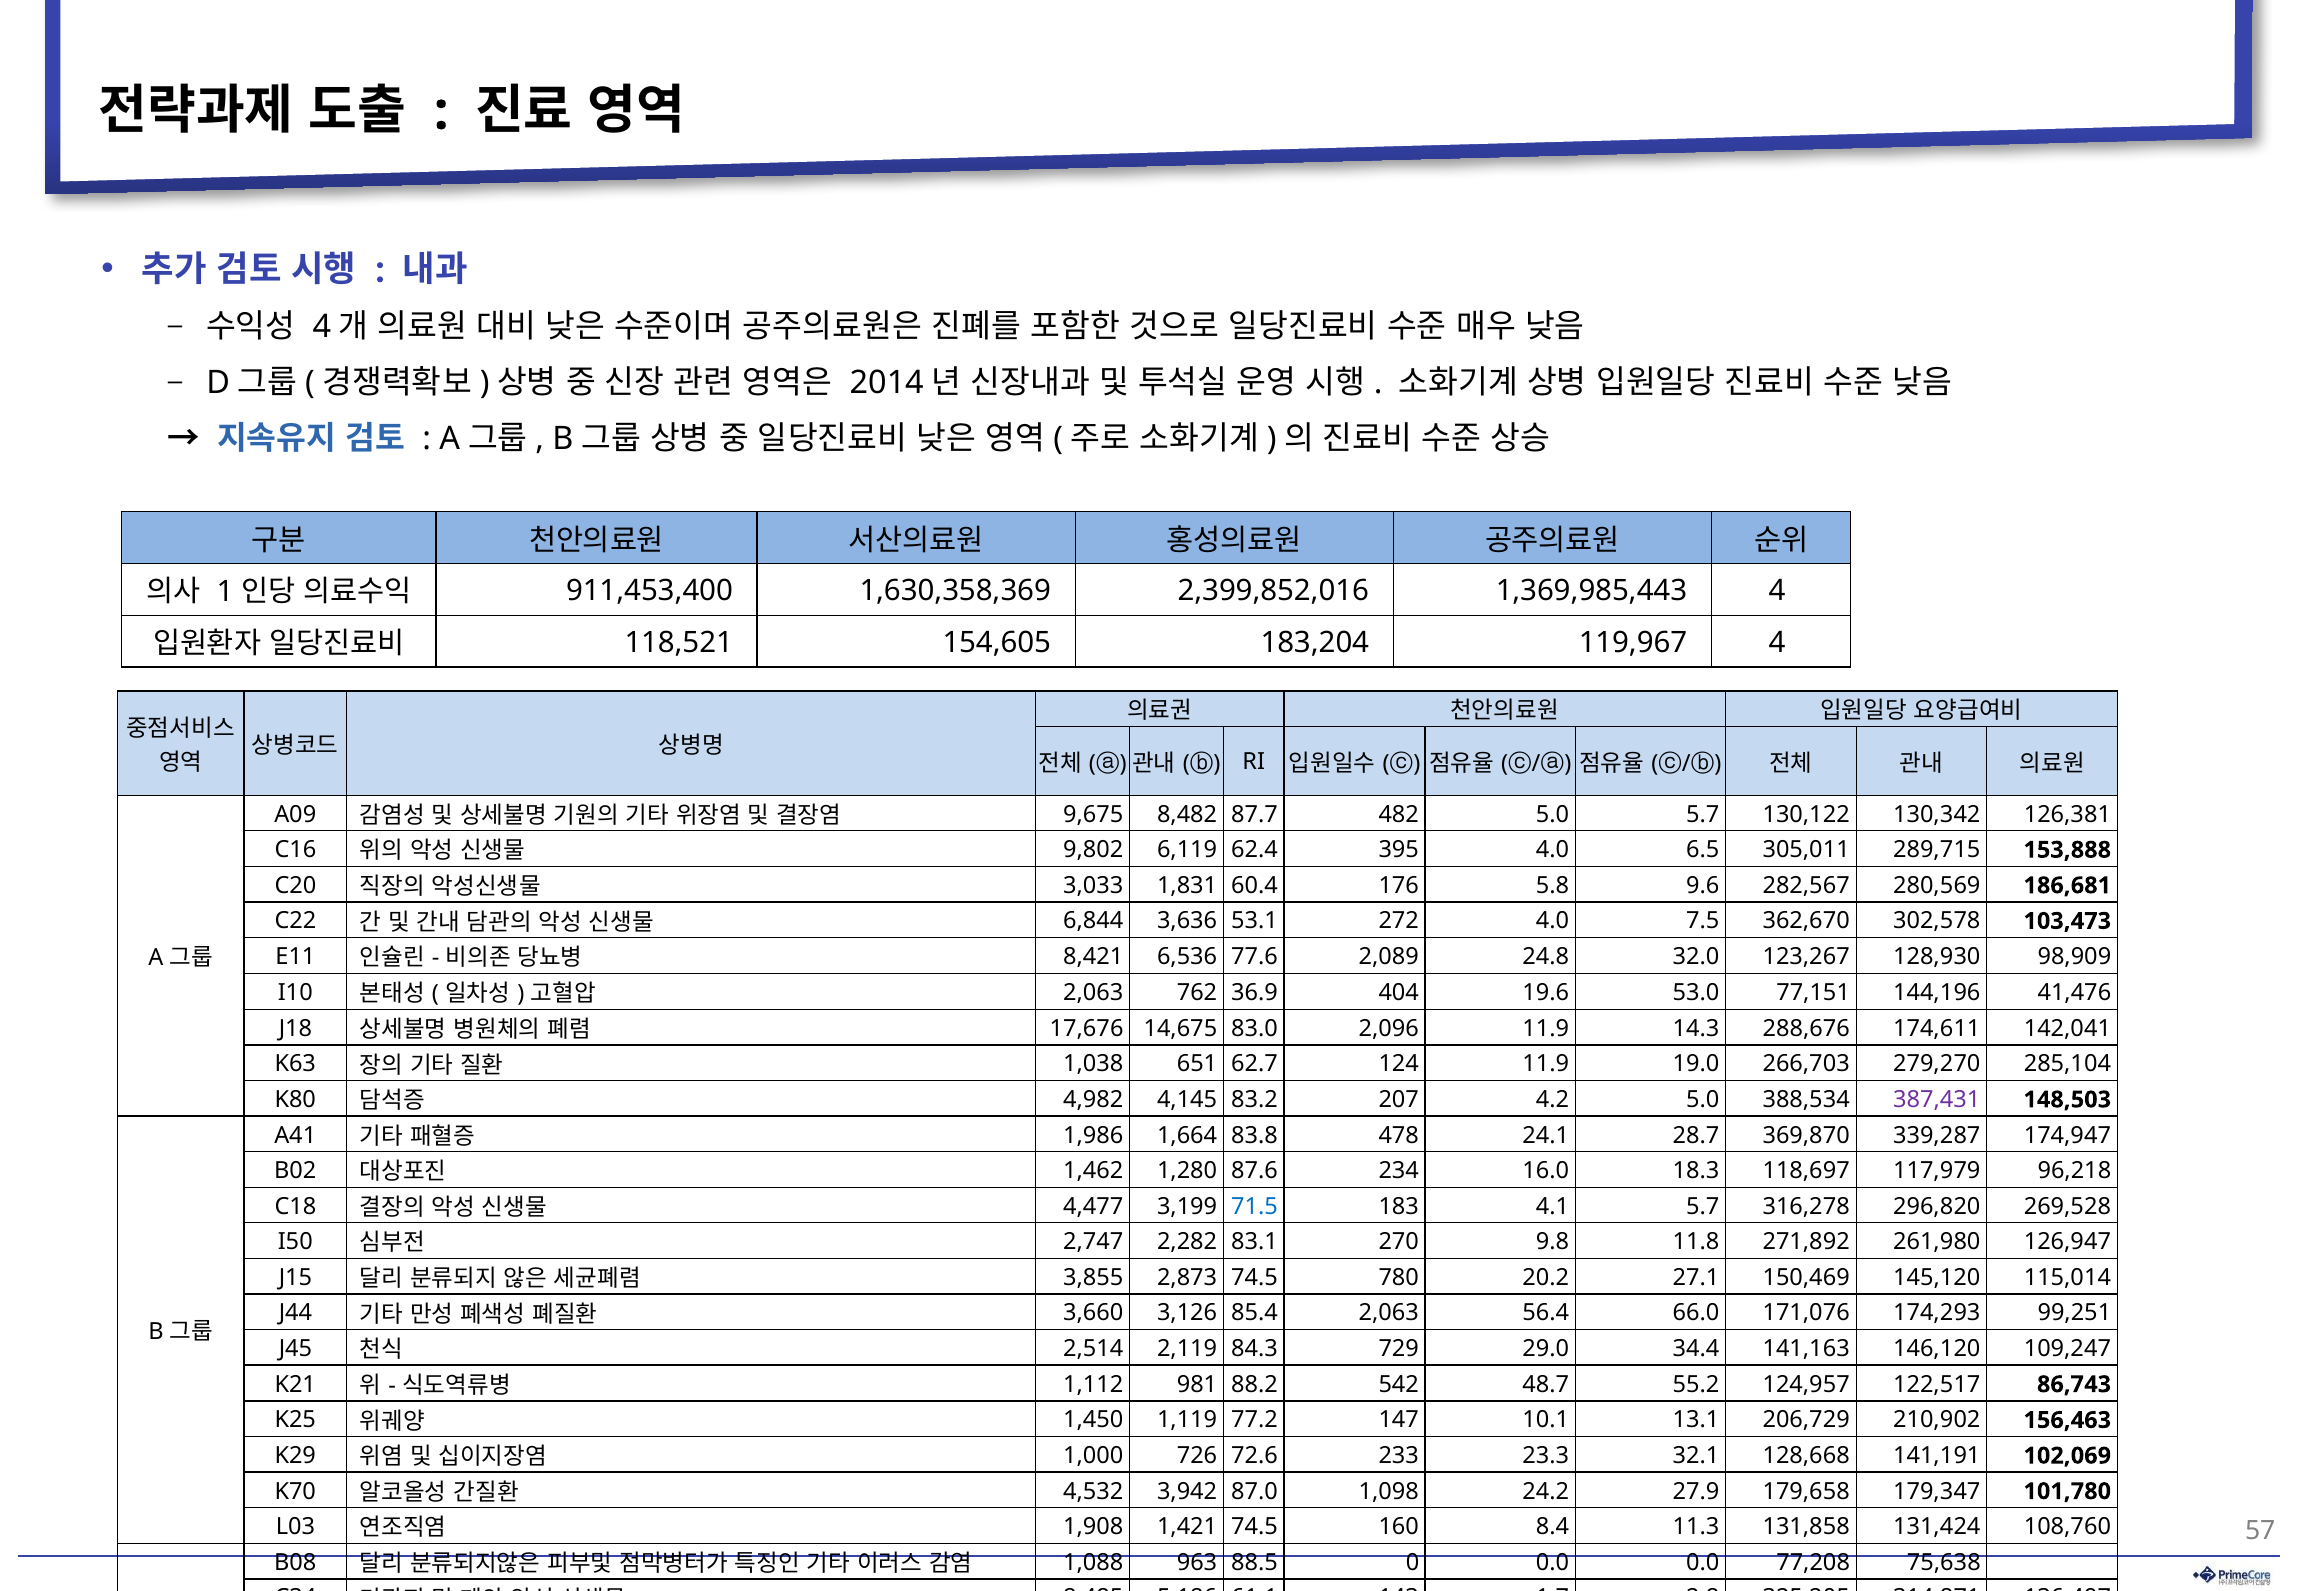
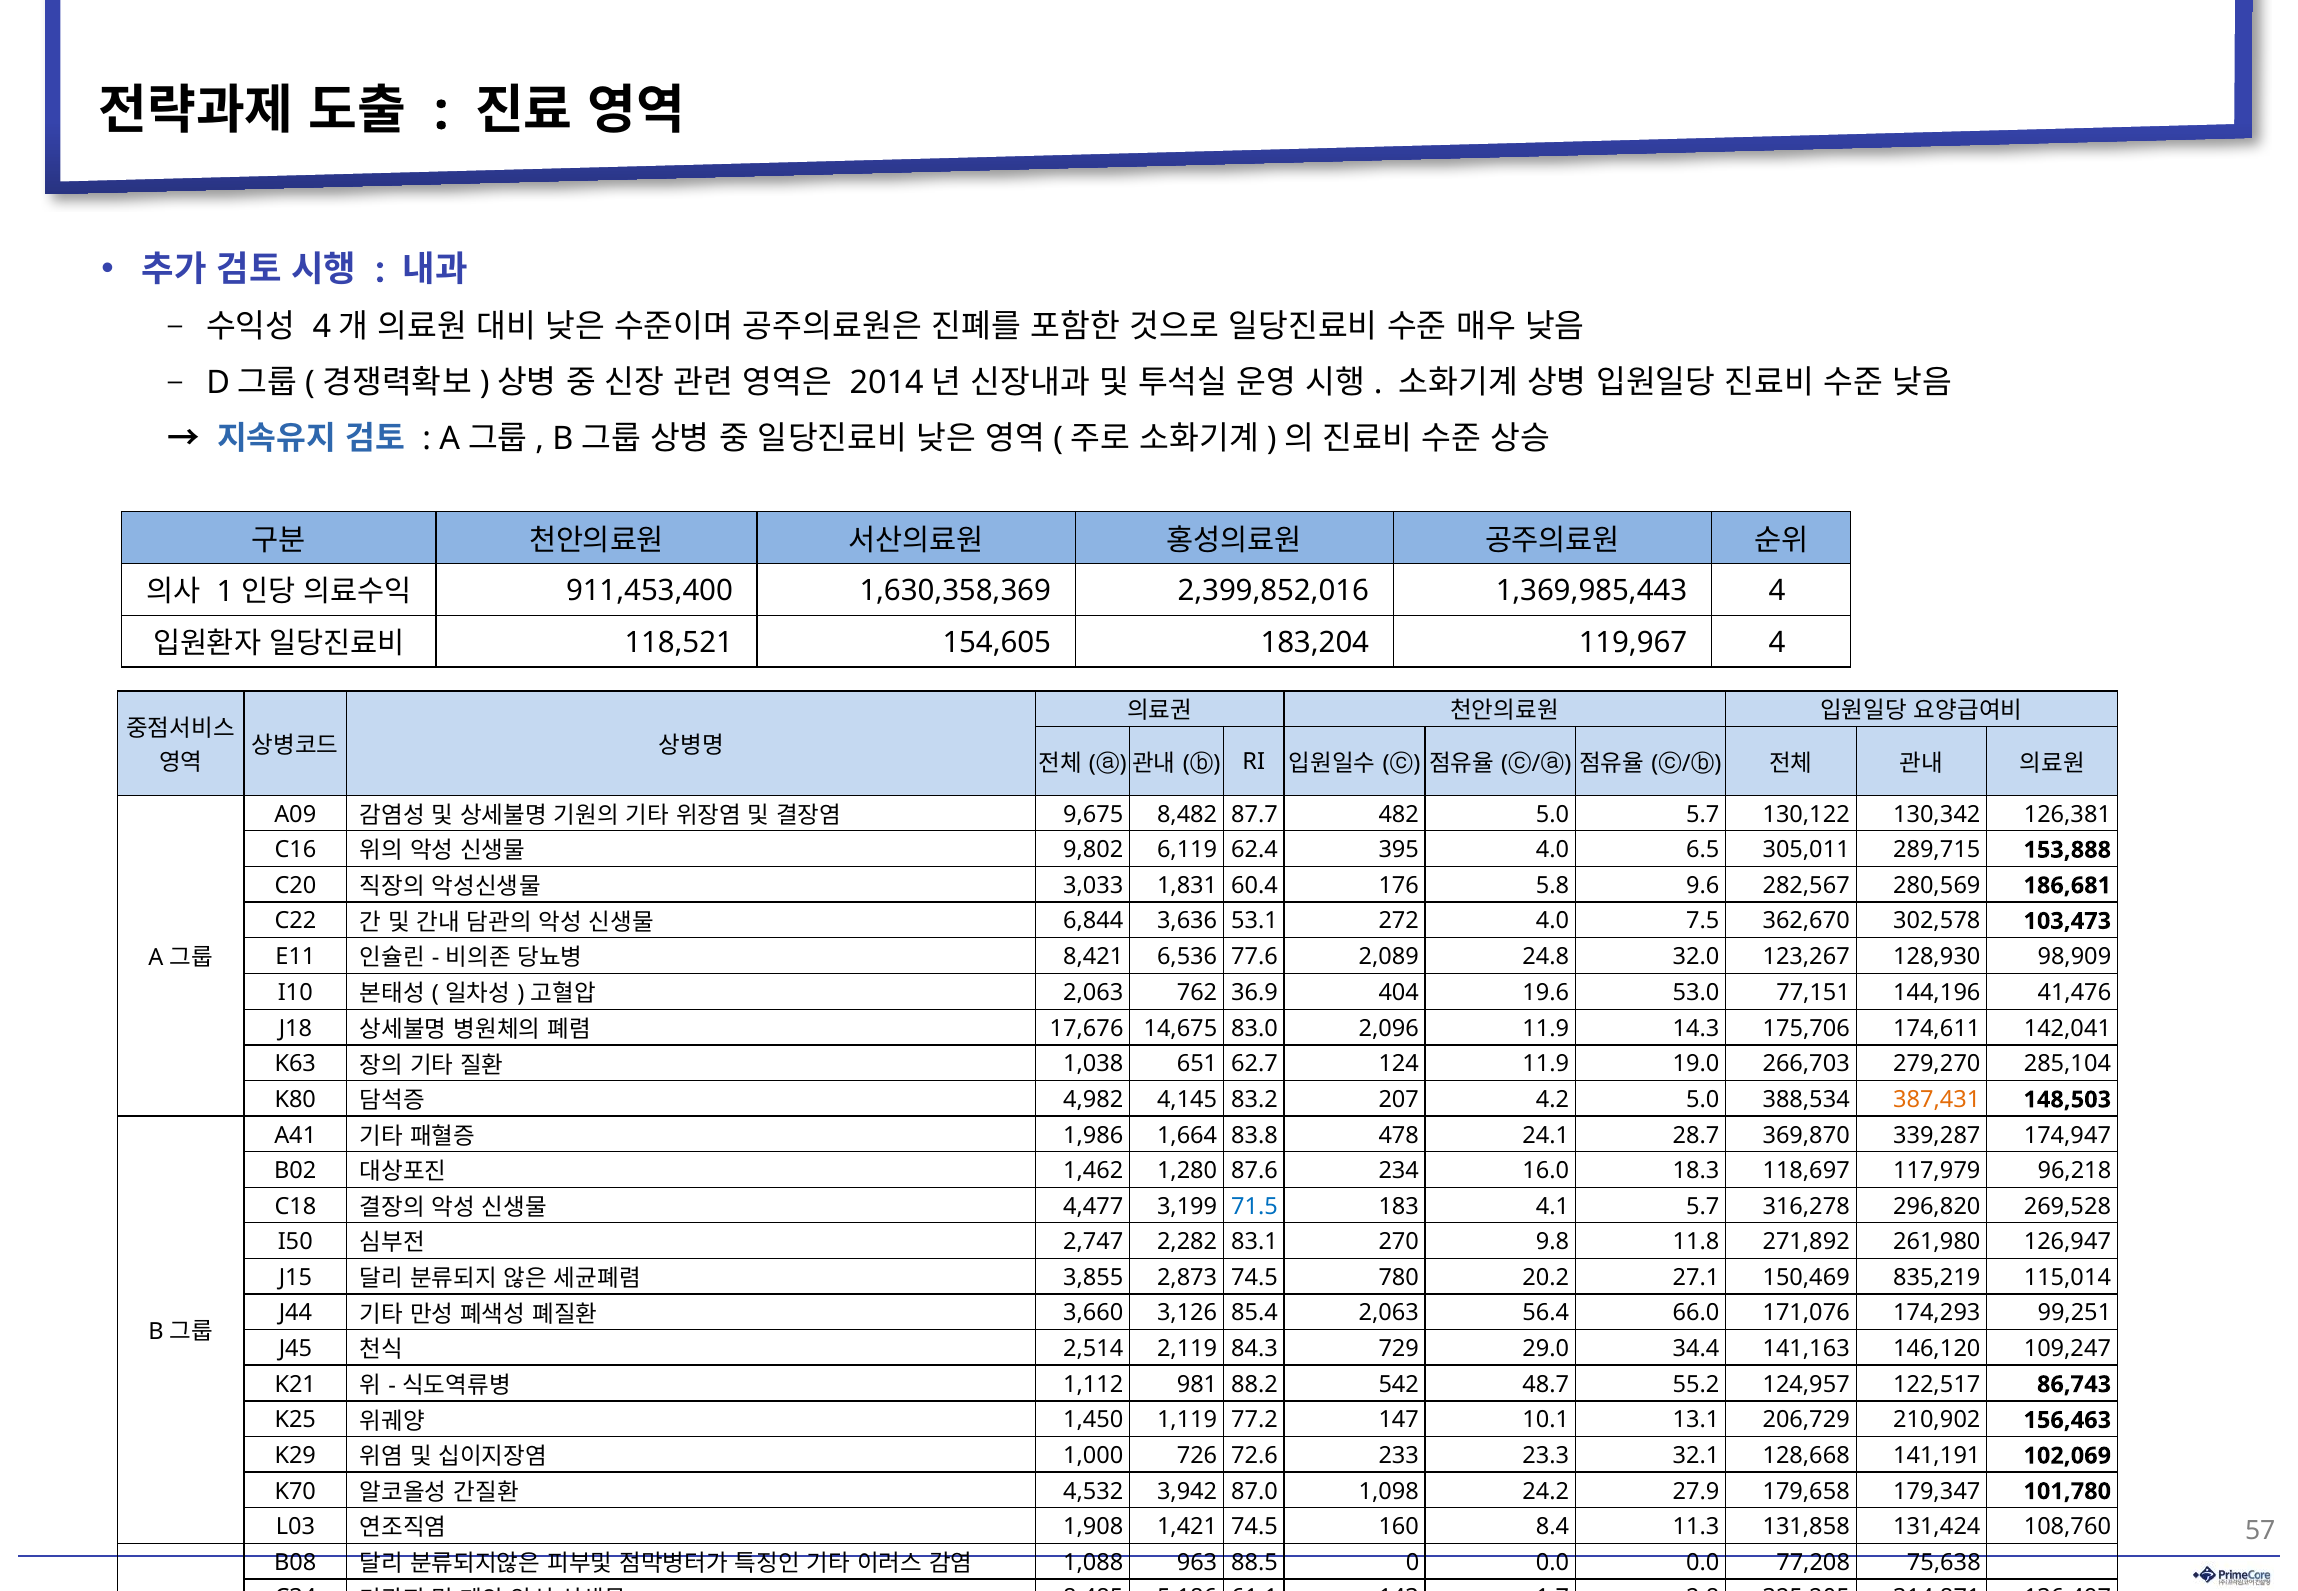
288,676: 288,676 -> 175,706
387,431 colour: purple -> orange
145,120: 145,120 -> 835,219
